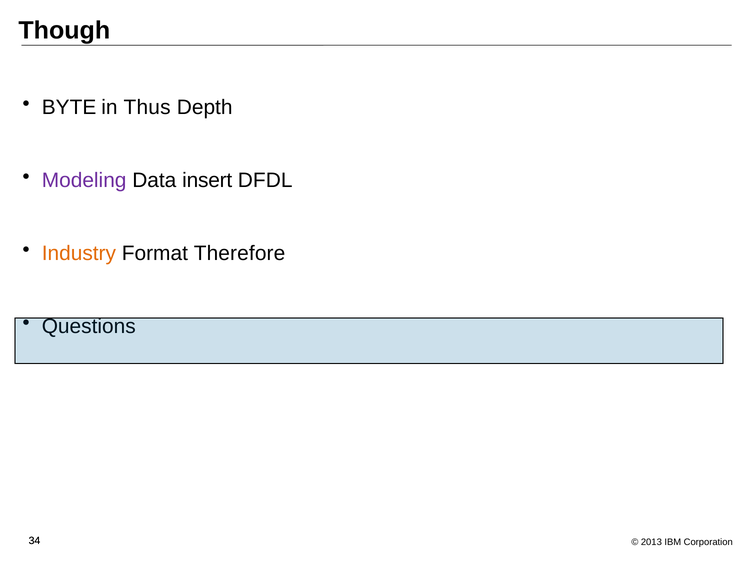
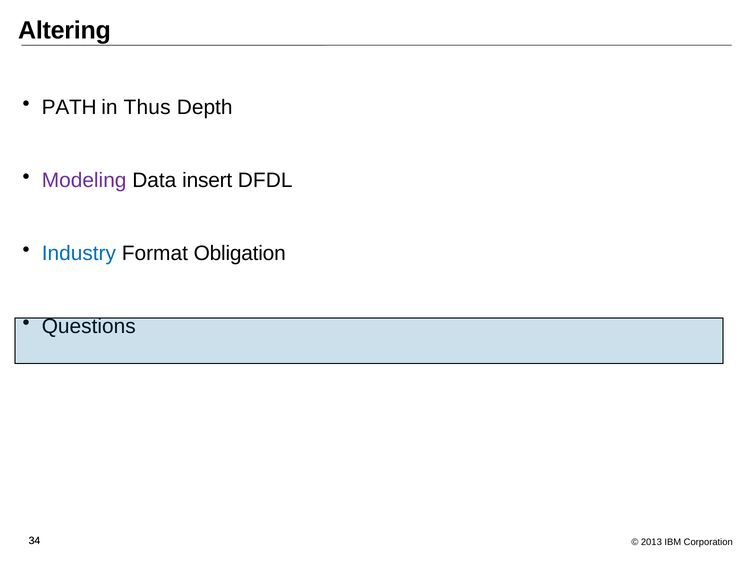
Though: Though -> Altering
BYTE: BYTE -> PATH
Industry colour: orange -> blue
Therefore: Therefore -> Obligation
